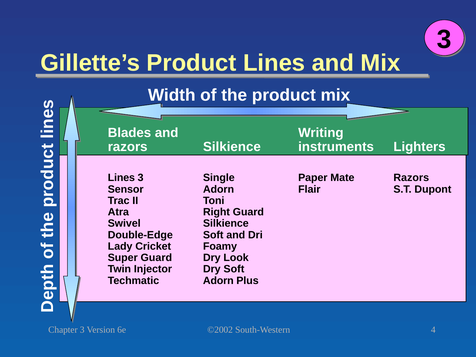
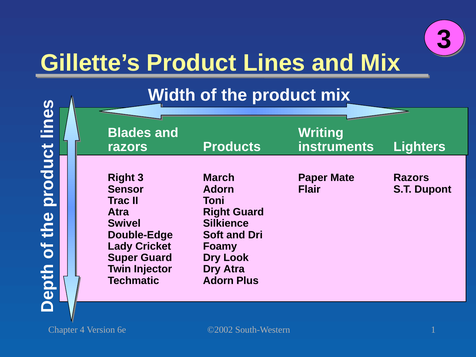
razors Silkience: Silkience -> Products
Lines at (121, 178): Lines -> Right
Single: Single -> March
Dry Soft: Soft -> Atra
Chapter 3: 3 -> 4
4: 4 -> 1
